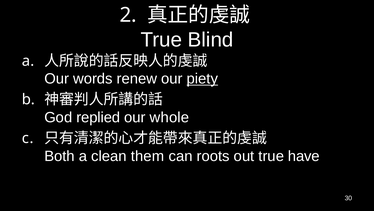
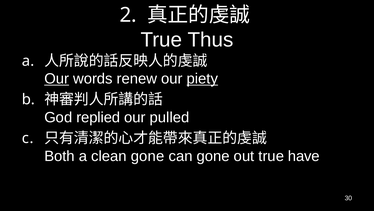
Blind: Blind -> Thus
Our at (57, 78) underline: none -> present
whole: whole -> pulled
clean them: them -> gone
can roots: roots -> gone
